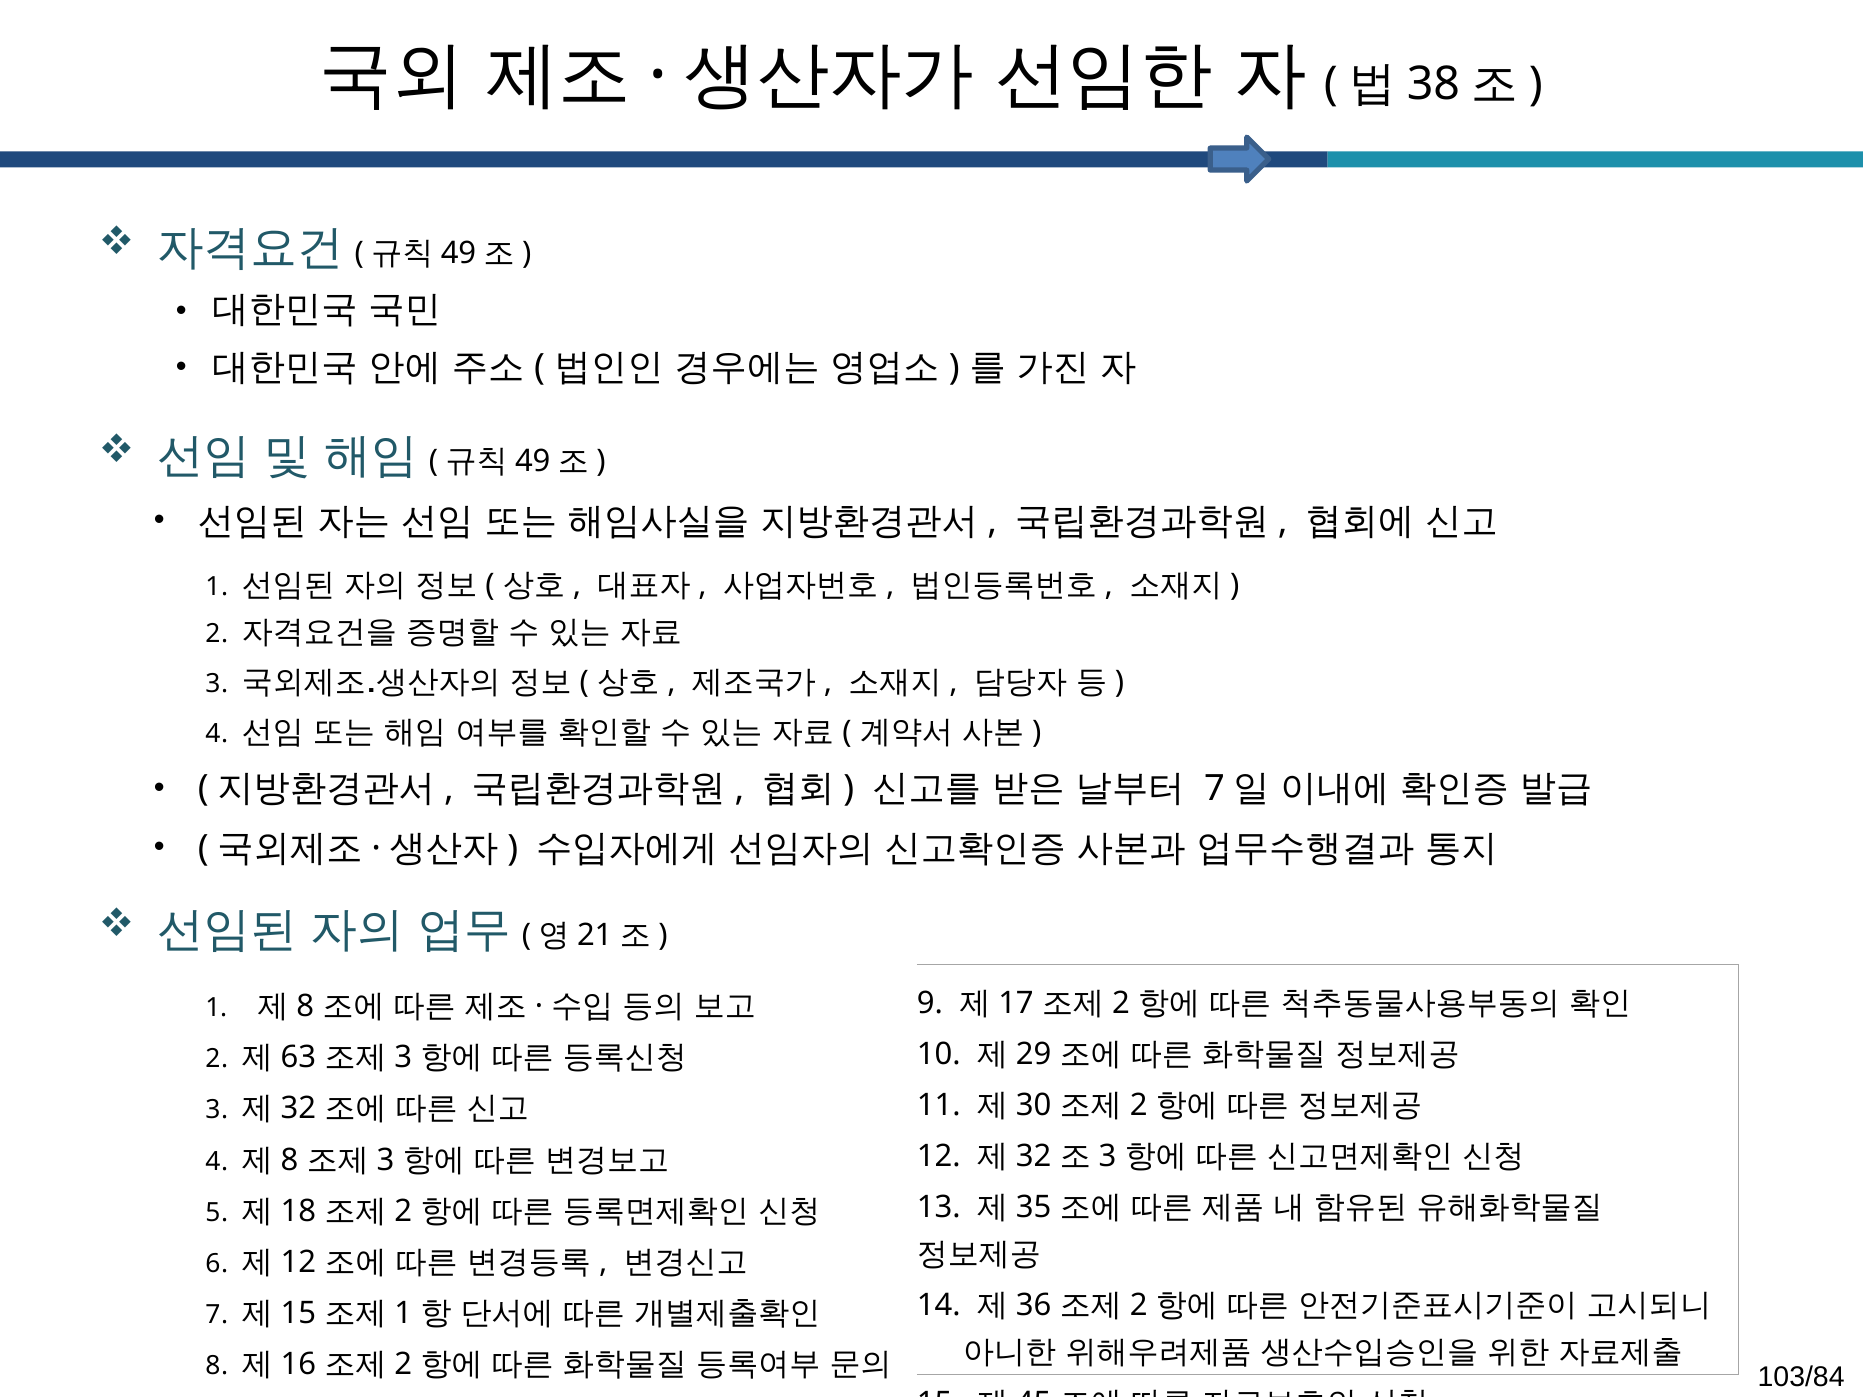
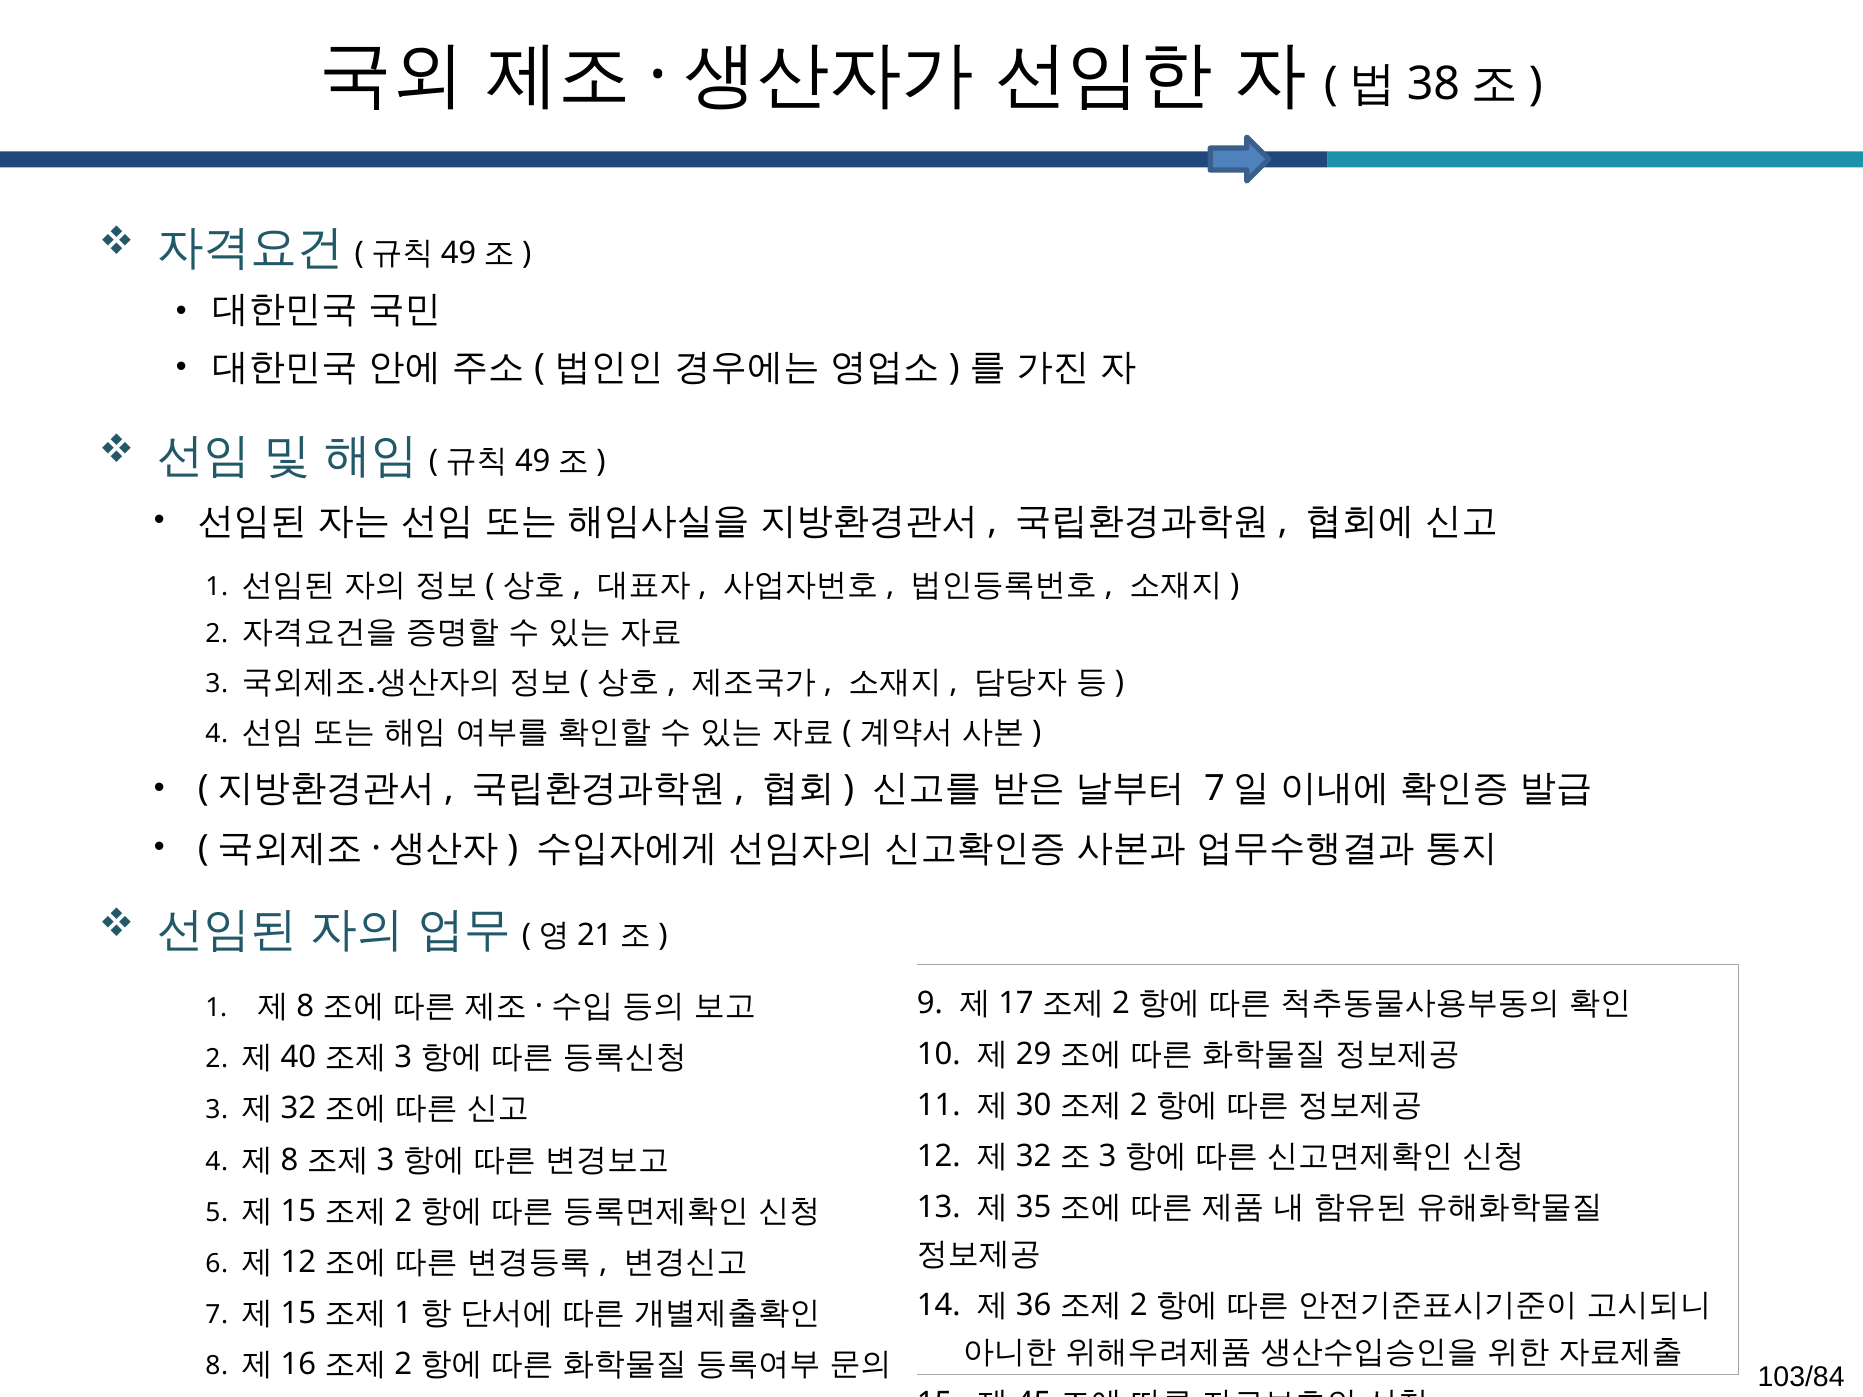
63: 63 -> 40
18 at (298, 1211): 18 -> 15
